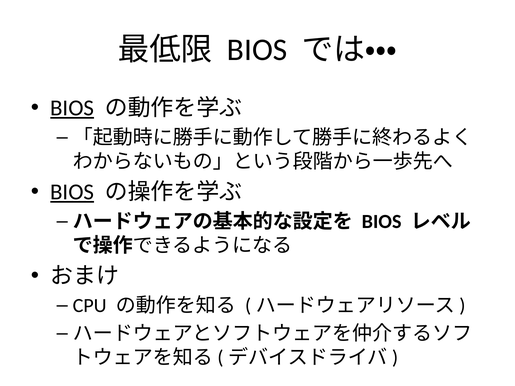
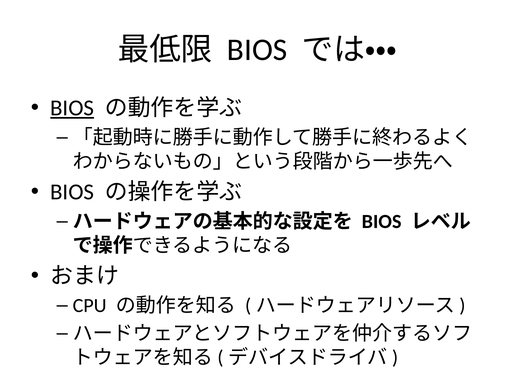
BIOS at (72, 192) underline: present -> none
